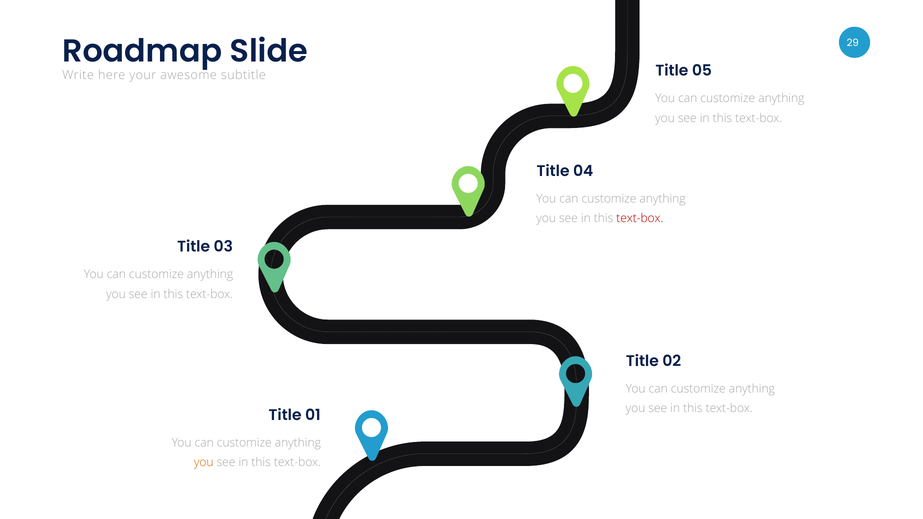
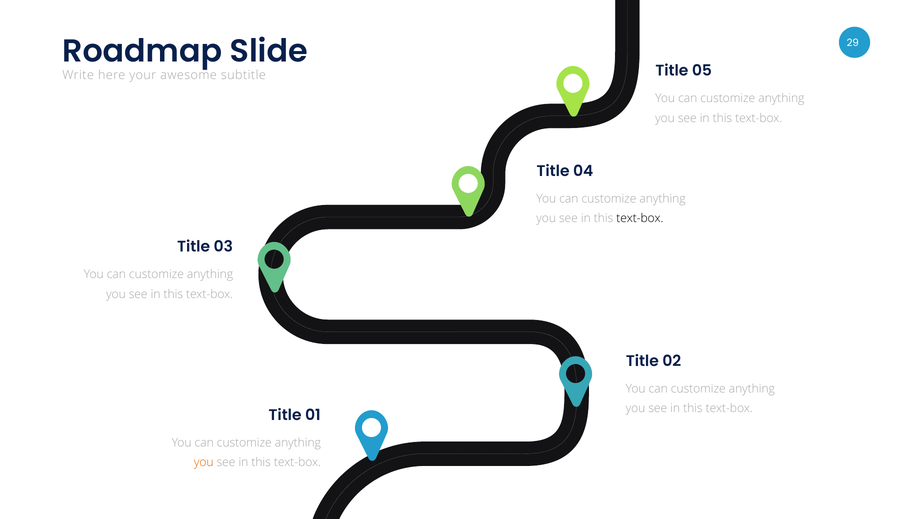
text-box at (640, 218) colour: red -> black
